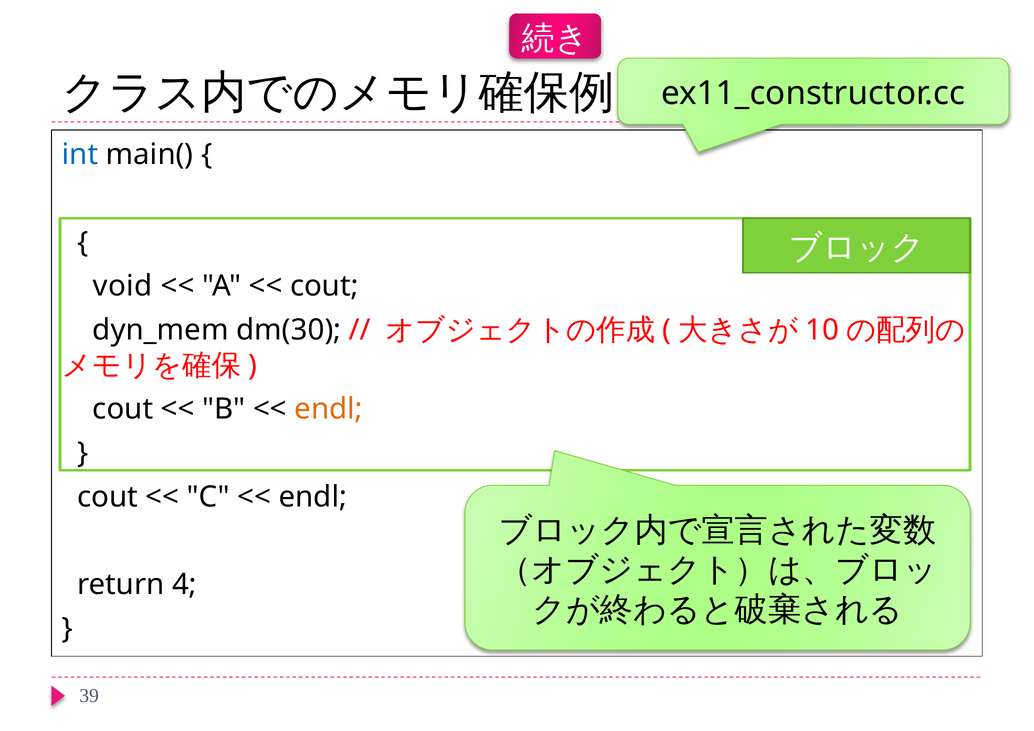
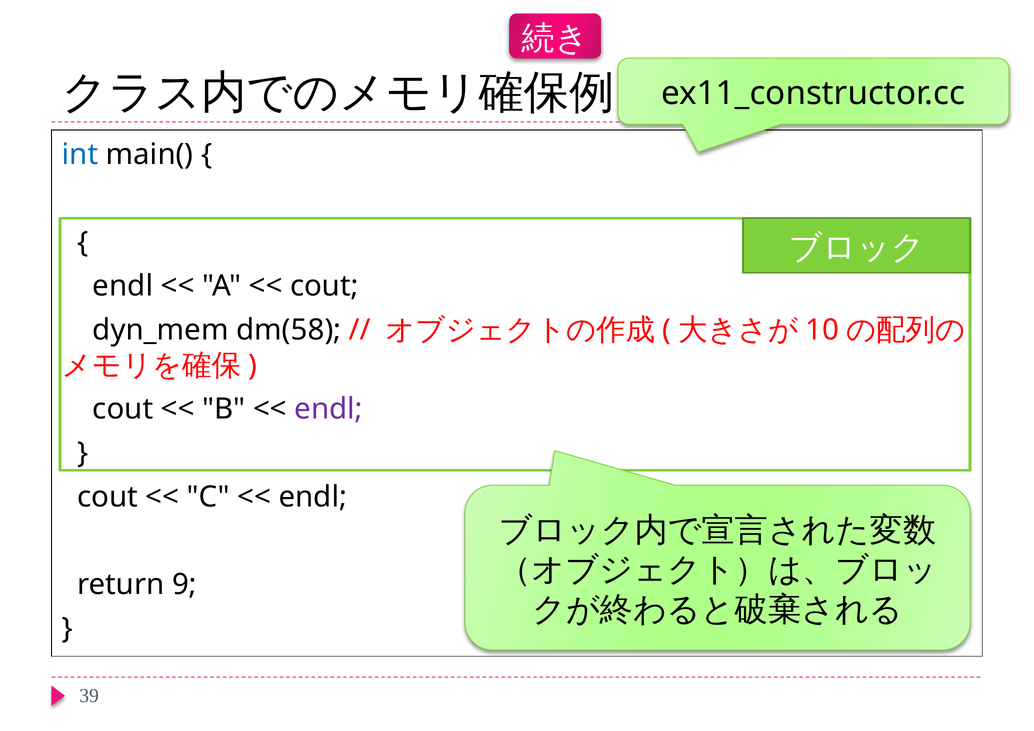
void at (123, 286): void -> endl
dm(30: dm(30 -> dm(58
endl at (329, 409) colour: orange -> purple
4: 4 -> 9
